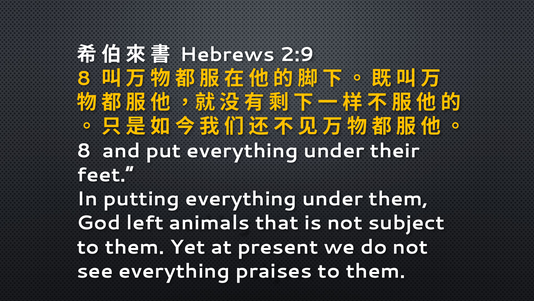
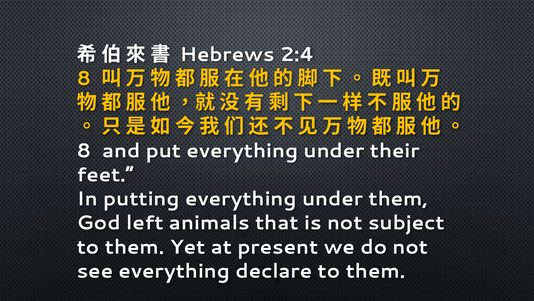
2:9: 2:9 -> 2:4
praises: praises -> declare
